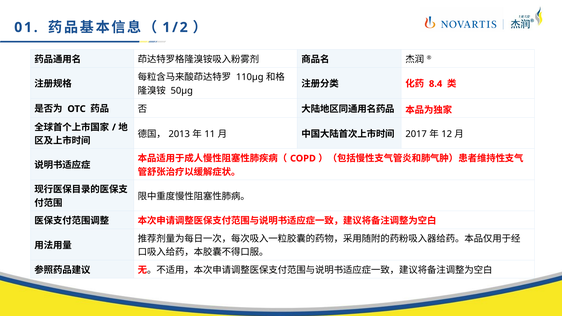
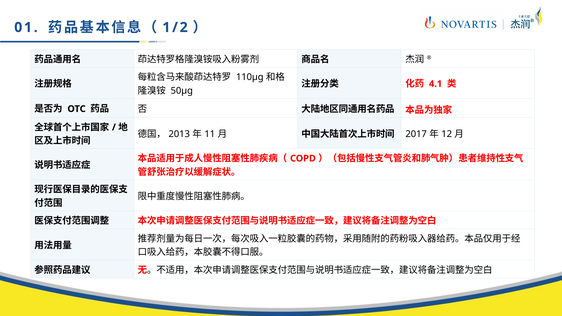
8.4: 8.4 -> 4.1
